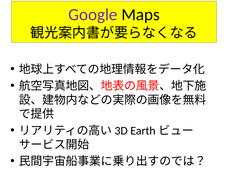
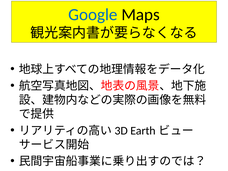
Google colour: purple -> blue
